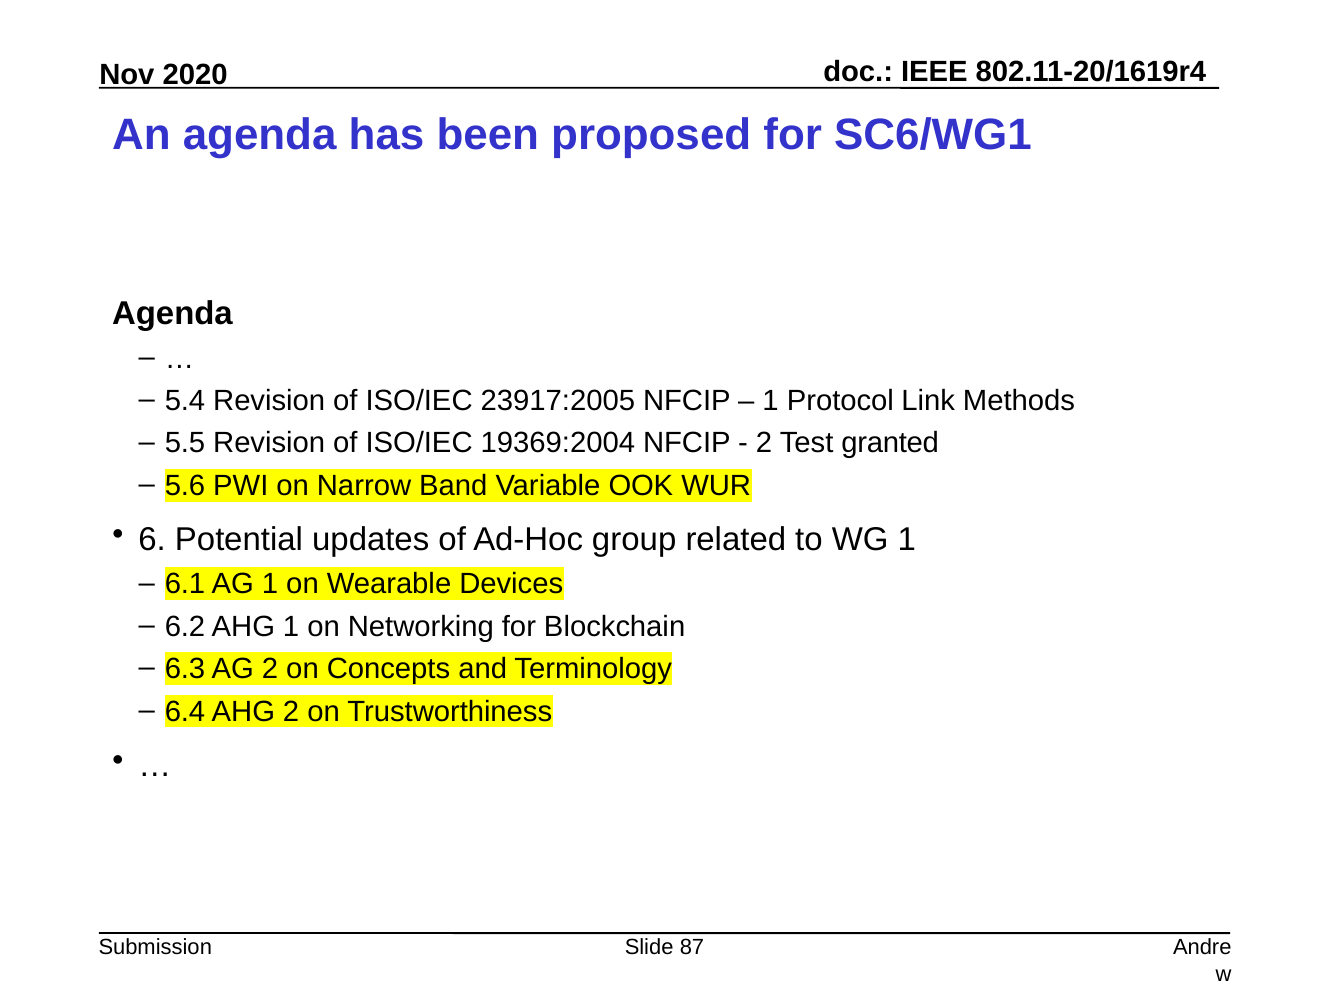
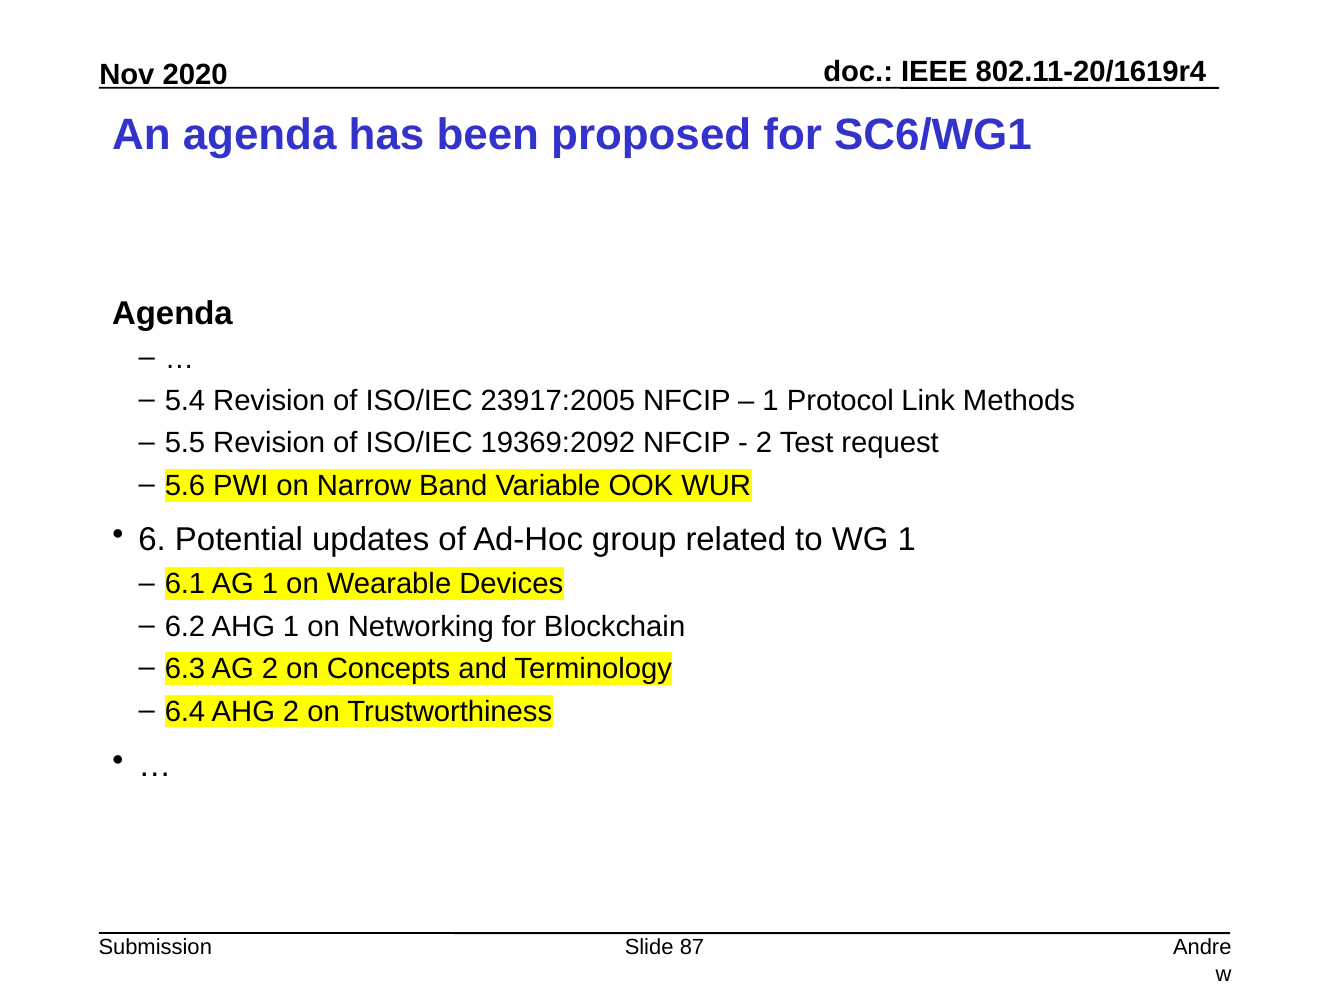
19369:2004: 19369:2004 -> 19369:2092
granted: granted -> request
